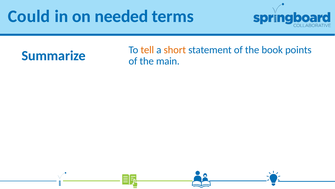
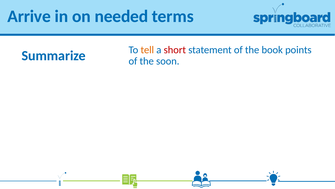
Could: Could -> Arrive
short colour: orange -> red
main: main -> soon
